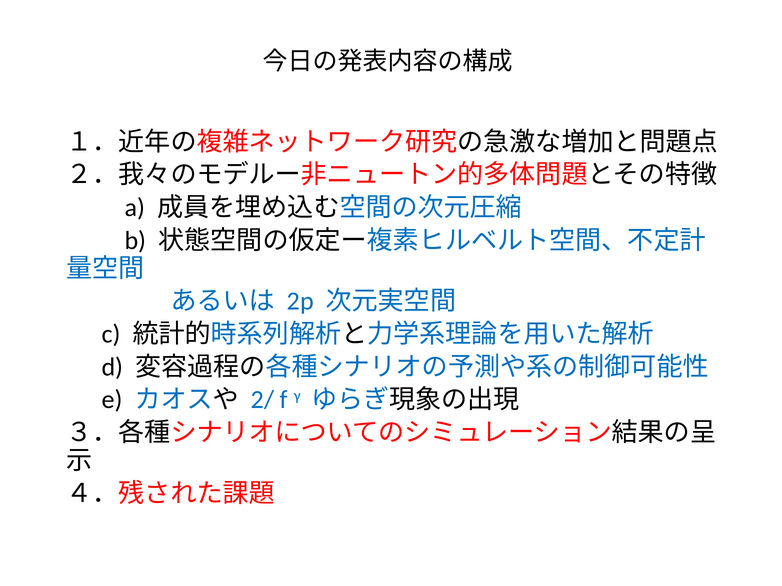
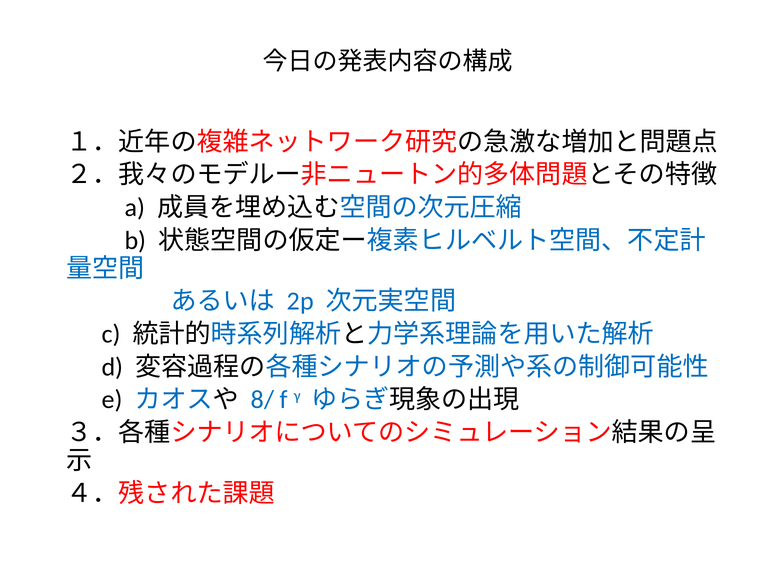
2/: 2/ -> 8/
